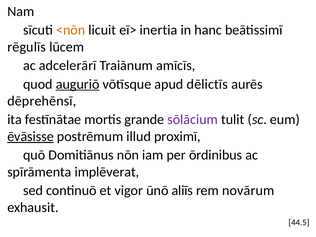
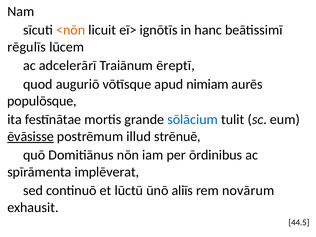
inertia: inertia -> ignōtīs
amīcīs: amīcīs -> ēreptī
auguriō underline: present -> none
dēlictīs: dēlictīs -> nimiam
dēprehēnsī: dēprehēnsī -> populōsque
sōlācium colour: purple -> blue
proximī: proximī -> strēnuē
vigor: vigor -> lūctū
